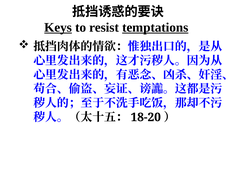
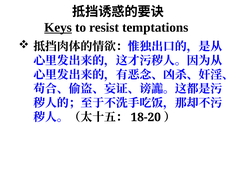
temptations underline: present -> none
